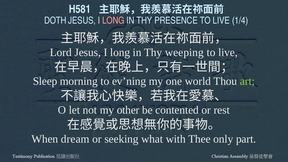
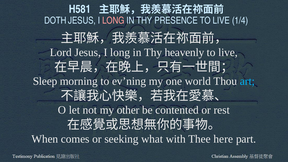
weeping: weeping -> heavenly
art colour: light green -> light blue
dream: dream -> comes
only: only -> here
